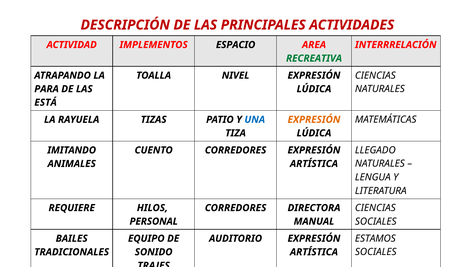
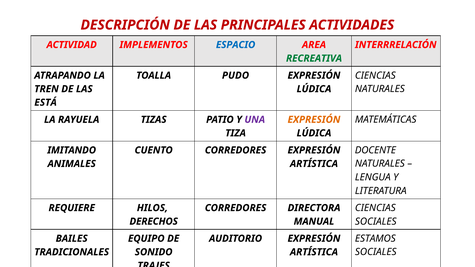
ESPACIO colour: black -> blue
NIVEL: NIVEL -> PUDO
PARA: PARA -> TREN
UNA colour: blue -> purple
LLEGADO: LLEGADO -> DOCENTE
PERSONAL: PERSONAL -> DERECHOS
